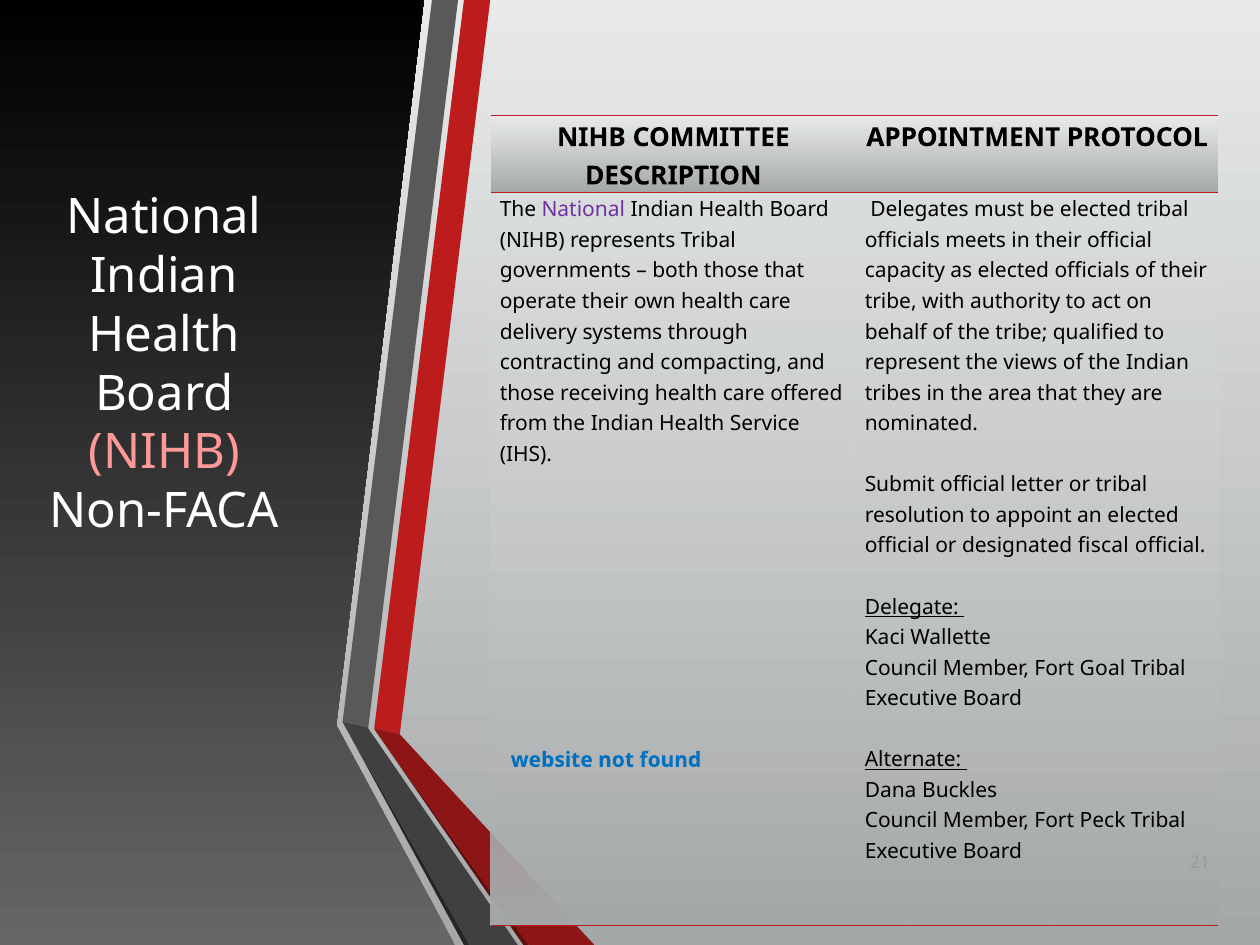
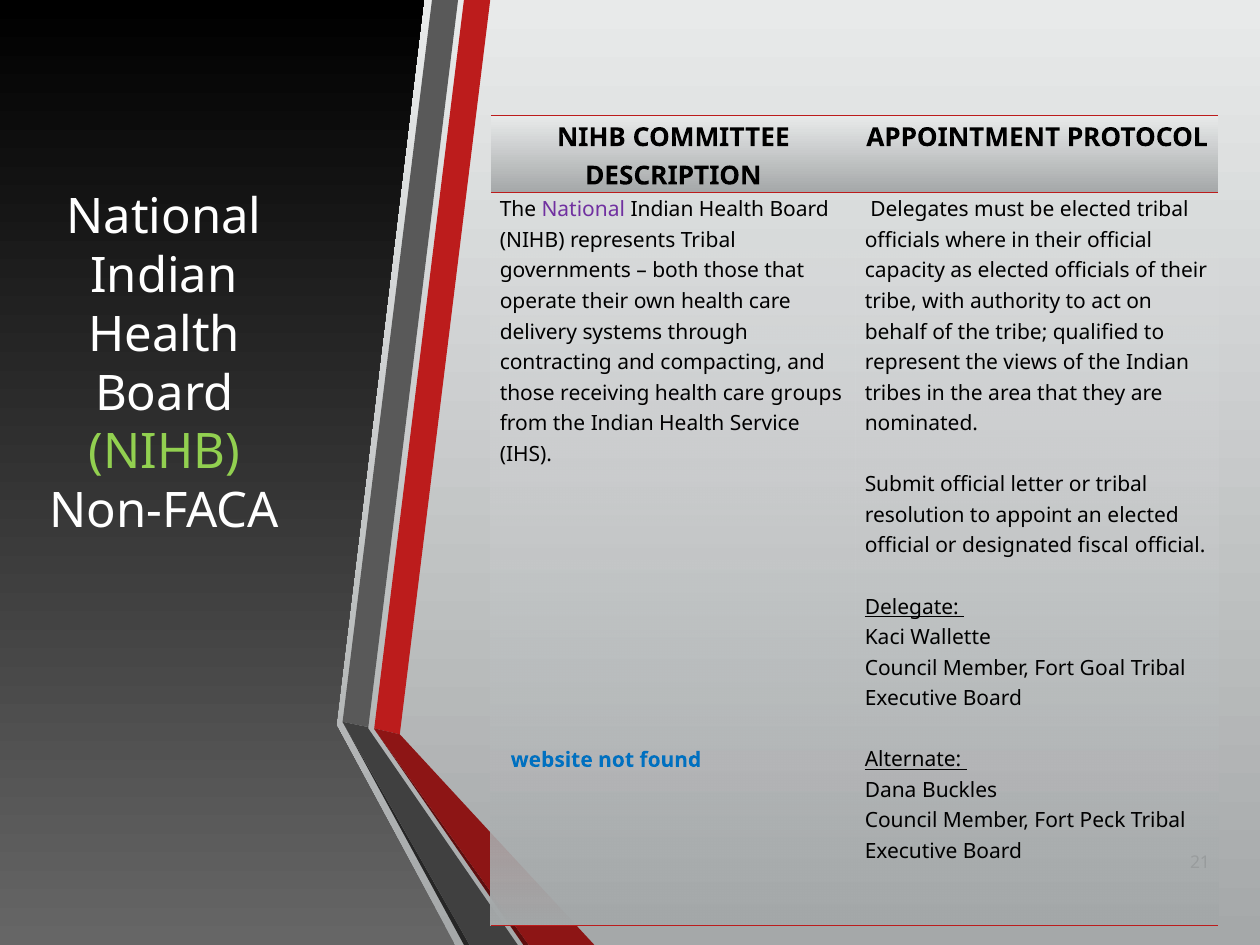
meets: meets -> where
offered: offered -> groups
NIHB at (164, 453) colour: pink -> light green
